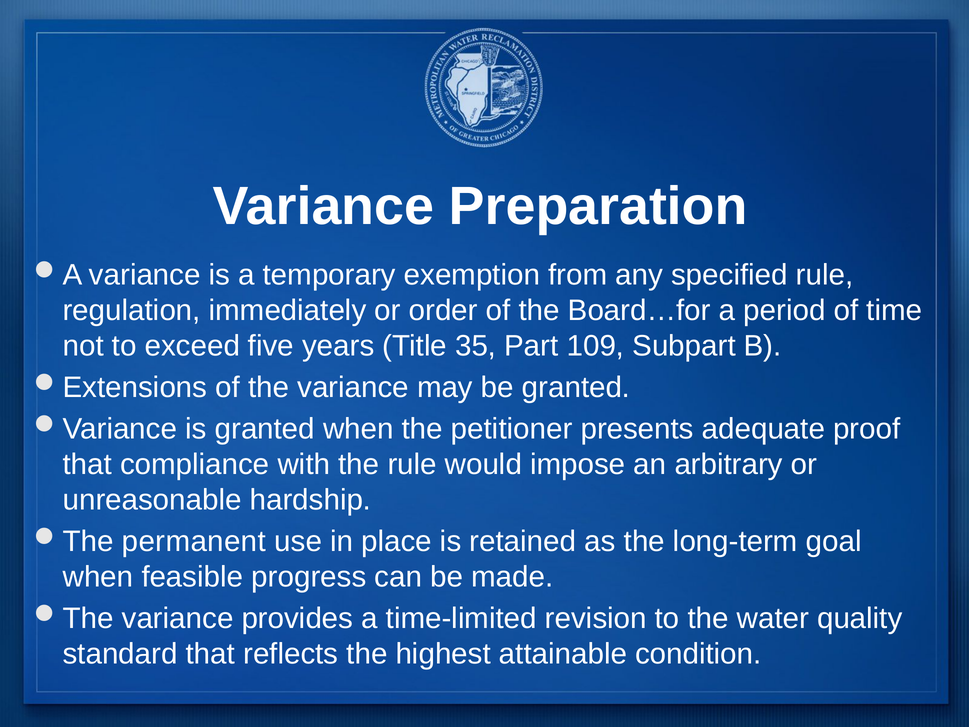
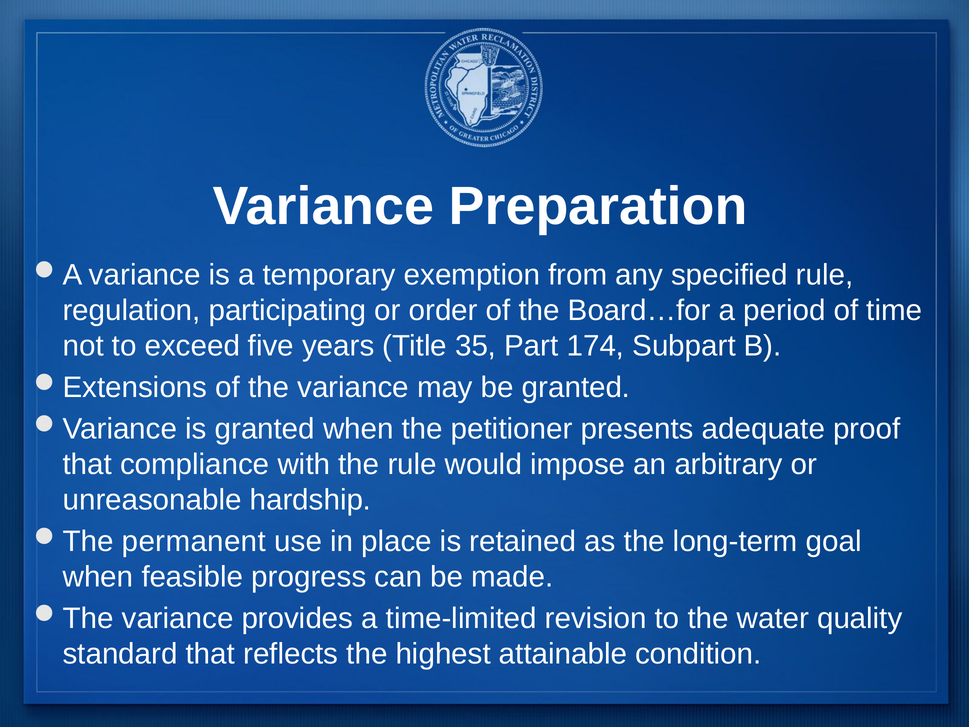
immediately: immediately -> participating
109: 109 -> 174
